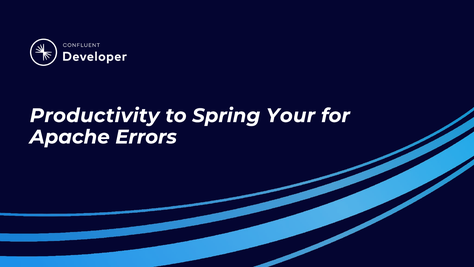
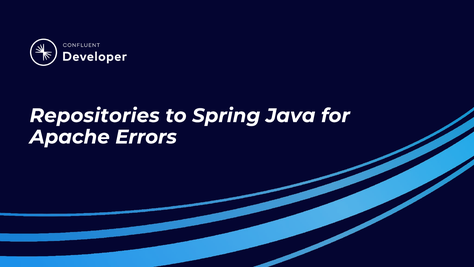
Productivity: Productivity -> Repositories
Your: Your -> Java
